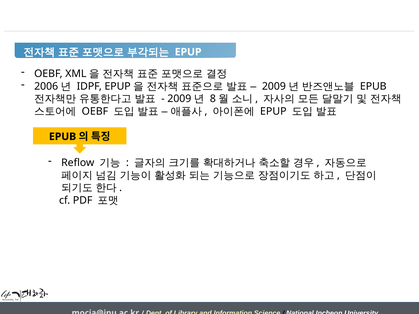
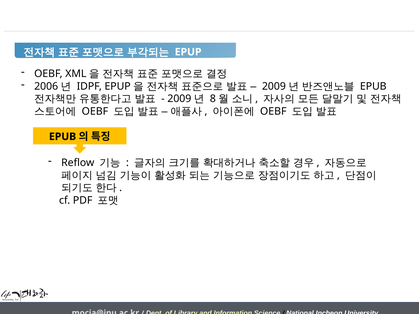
EPUP at (273, 112): EPUP -> OEBF
